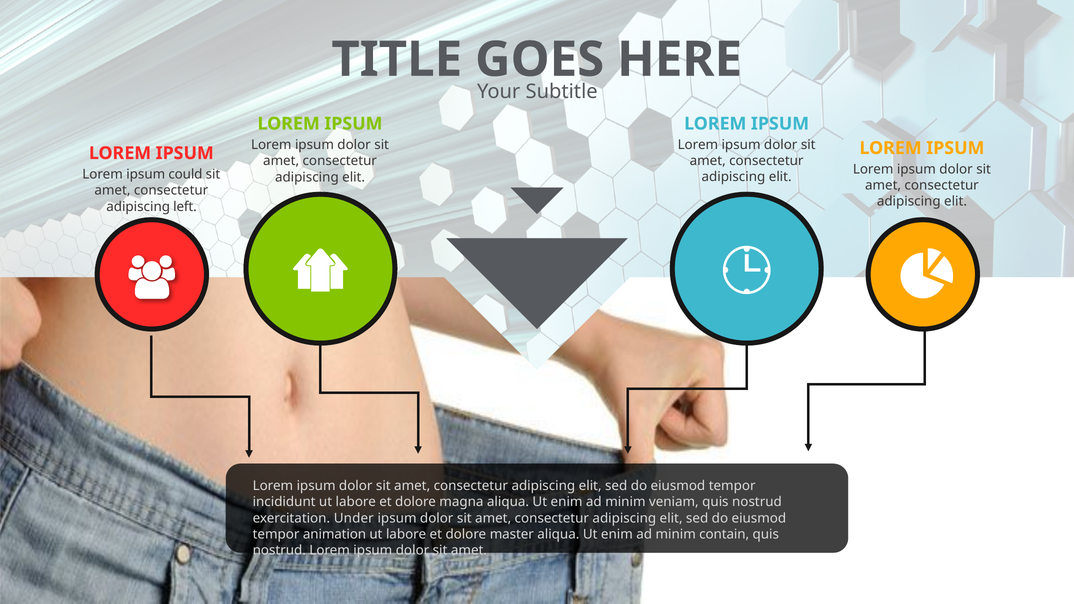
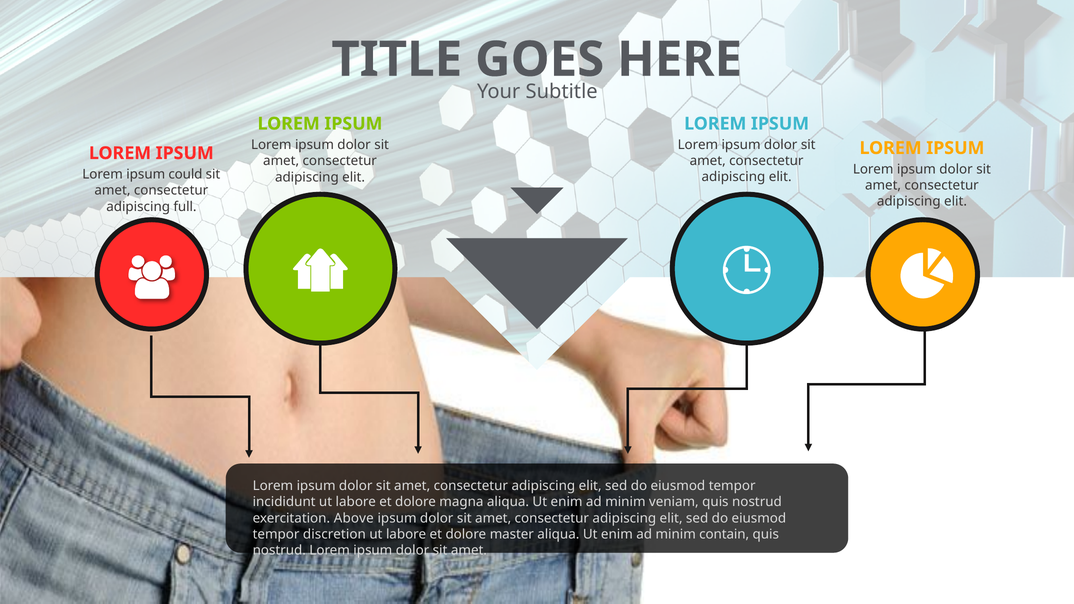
left: left -> full
Under: Under -> Above
animation: animation -> discretion
